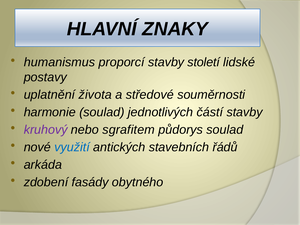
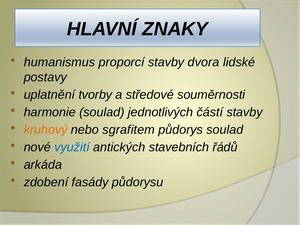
století: století -> dvora
života: života -> tvorby
kruhový colour: purple -> orange
obytného: obytného -> půdorysu
